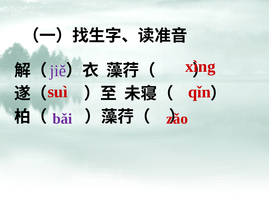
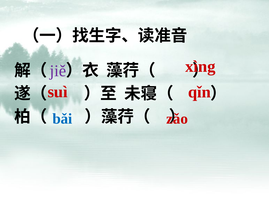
bǎi colour: purple -> blue
